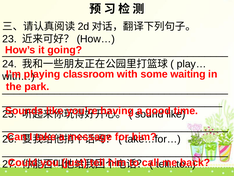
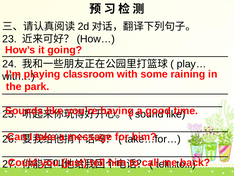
waiting: waiting -> raining
